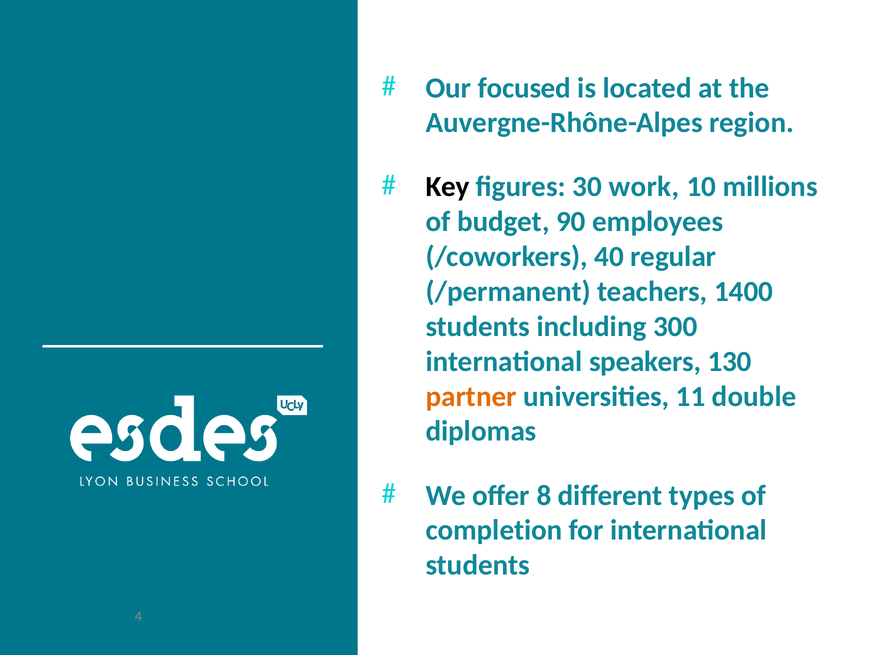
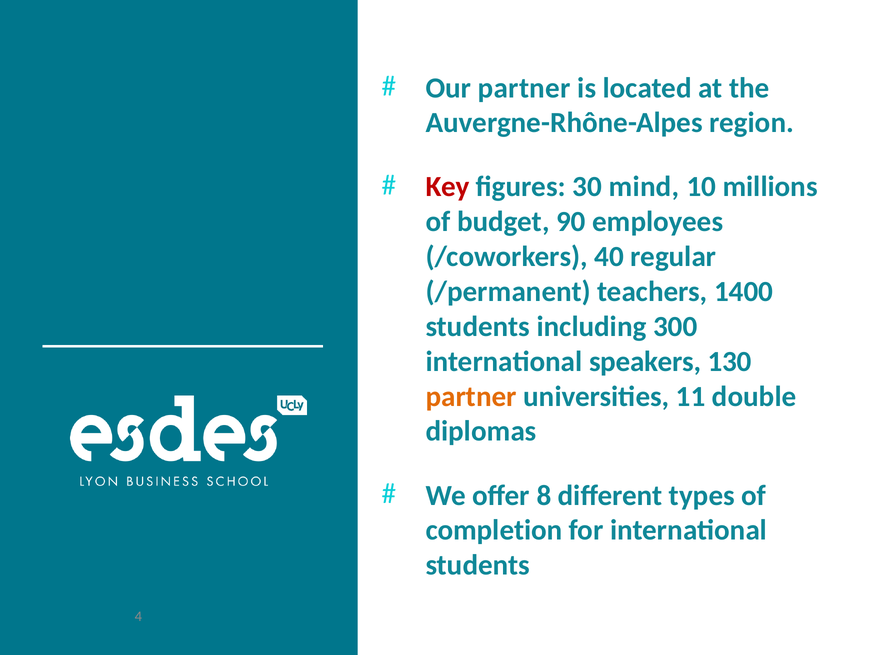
Our focused: focused -> partner
Key colour: black -> red
work: work -> mind
